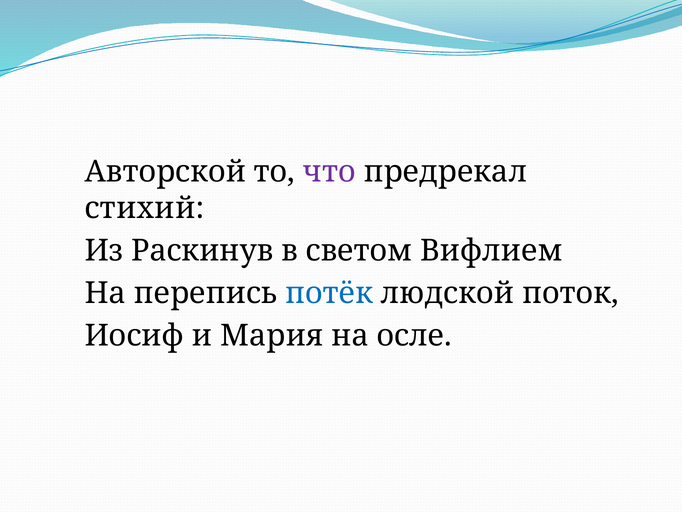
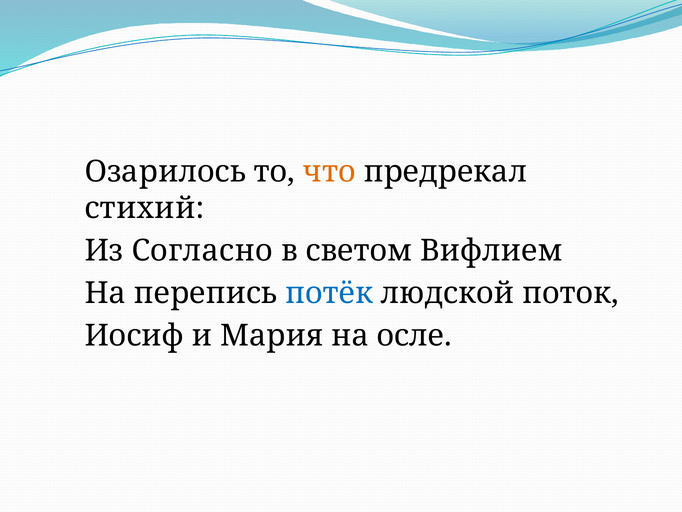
Авторской: Авторской -> Озарилось
что colour: purple -> orange
Раскинув: Раскинув -> Согласно
